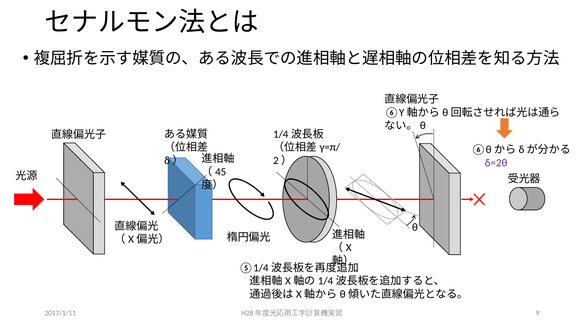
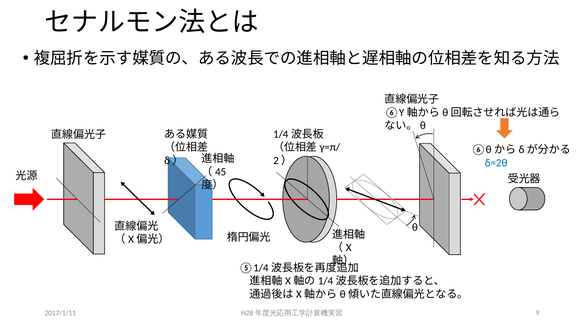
δ=2θ colour: purple -> blue
